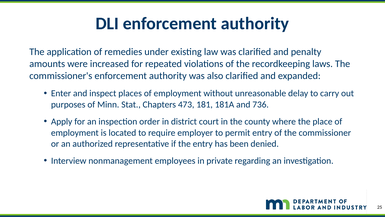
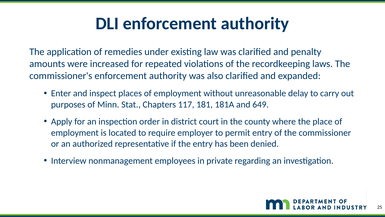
473: 473 -> 117
736: 736 -> 649
